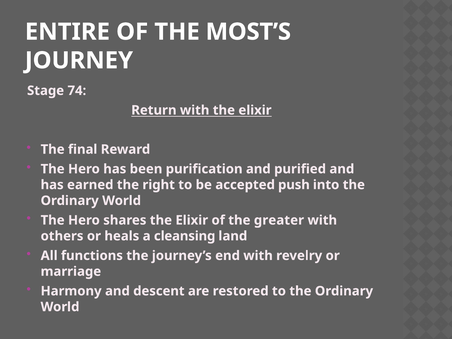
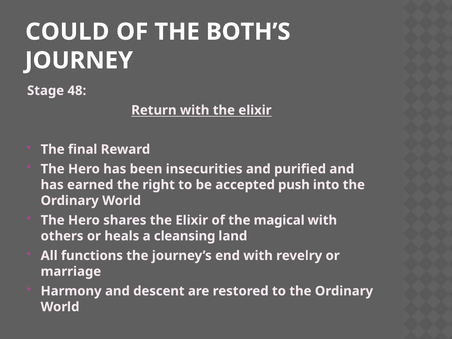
ENTIRE: ENTIRE -> COULD
MOST’S: MOST’S -> BOTH’S
74: 74 -> 48
purification: purification -> insecurities
greater: greater -> magical
